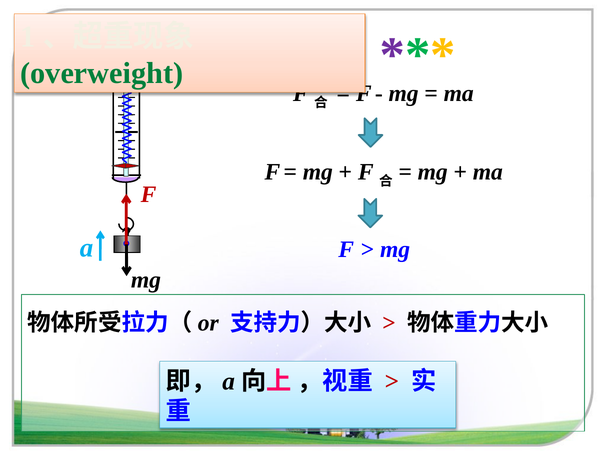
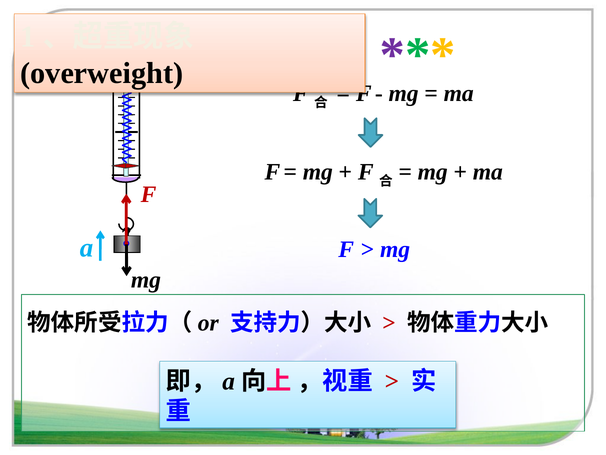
overweight colour: green -> black
